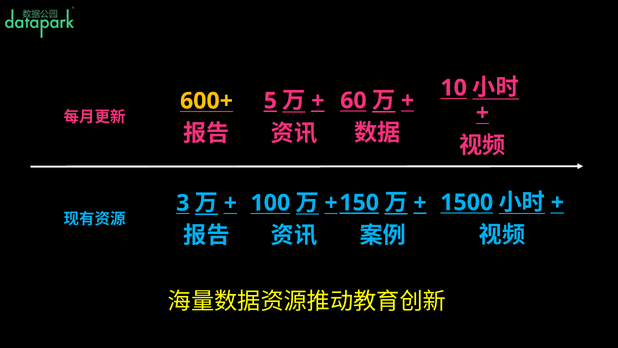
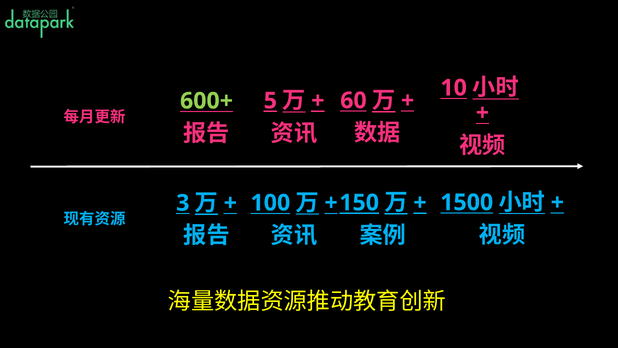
600+ colour: yellow -> light green
